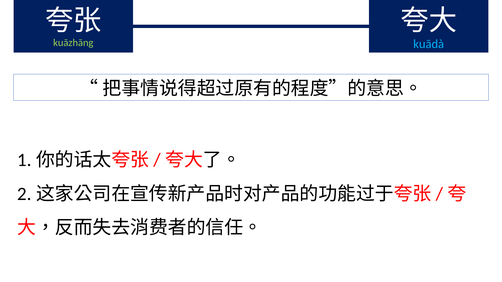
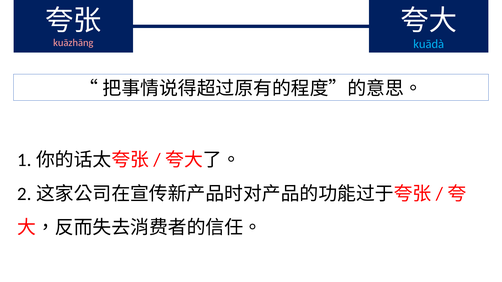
kuāzhāng colour: light green -> pink
